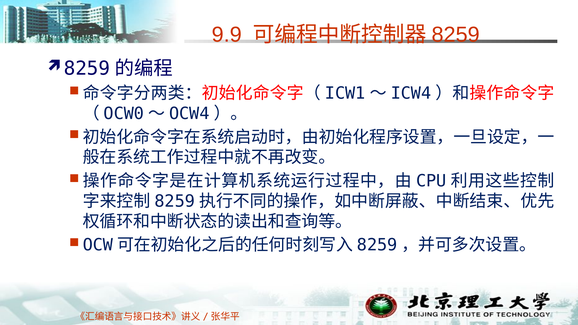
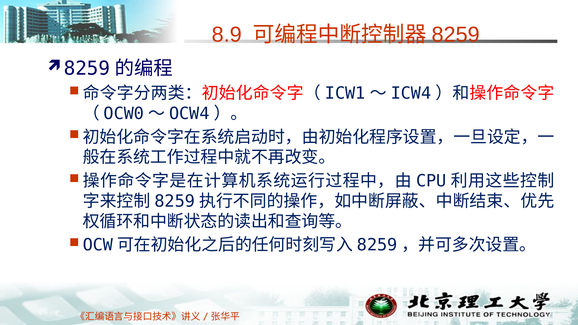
9.9: 9.9 -> 8.9
